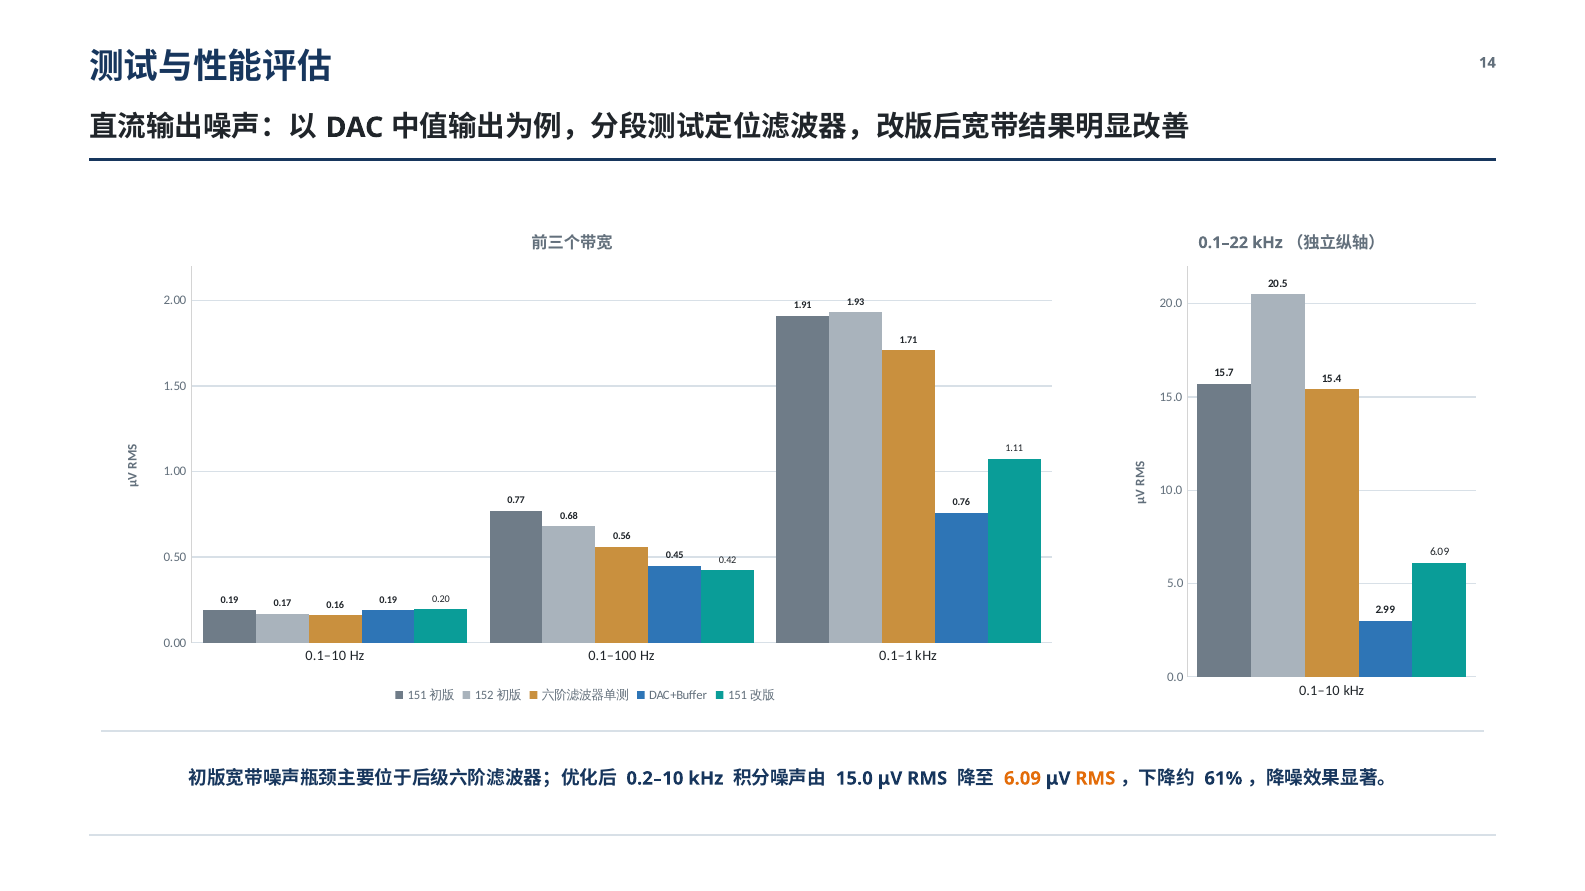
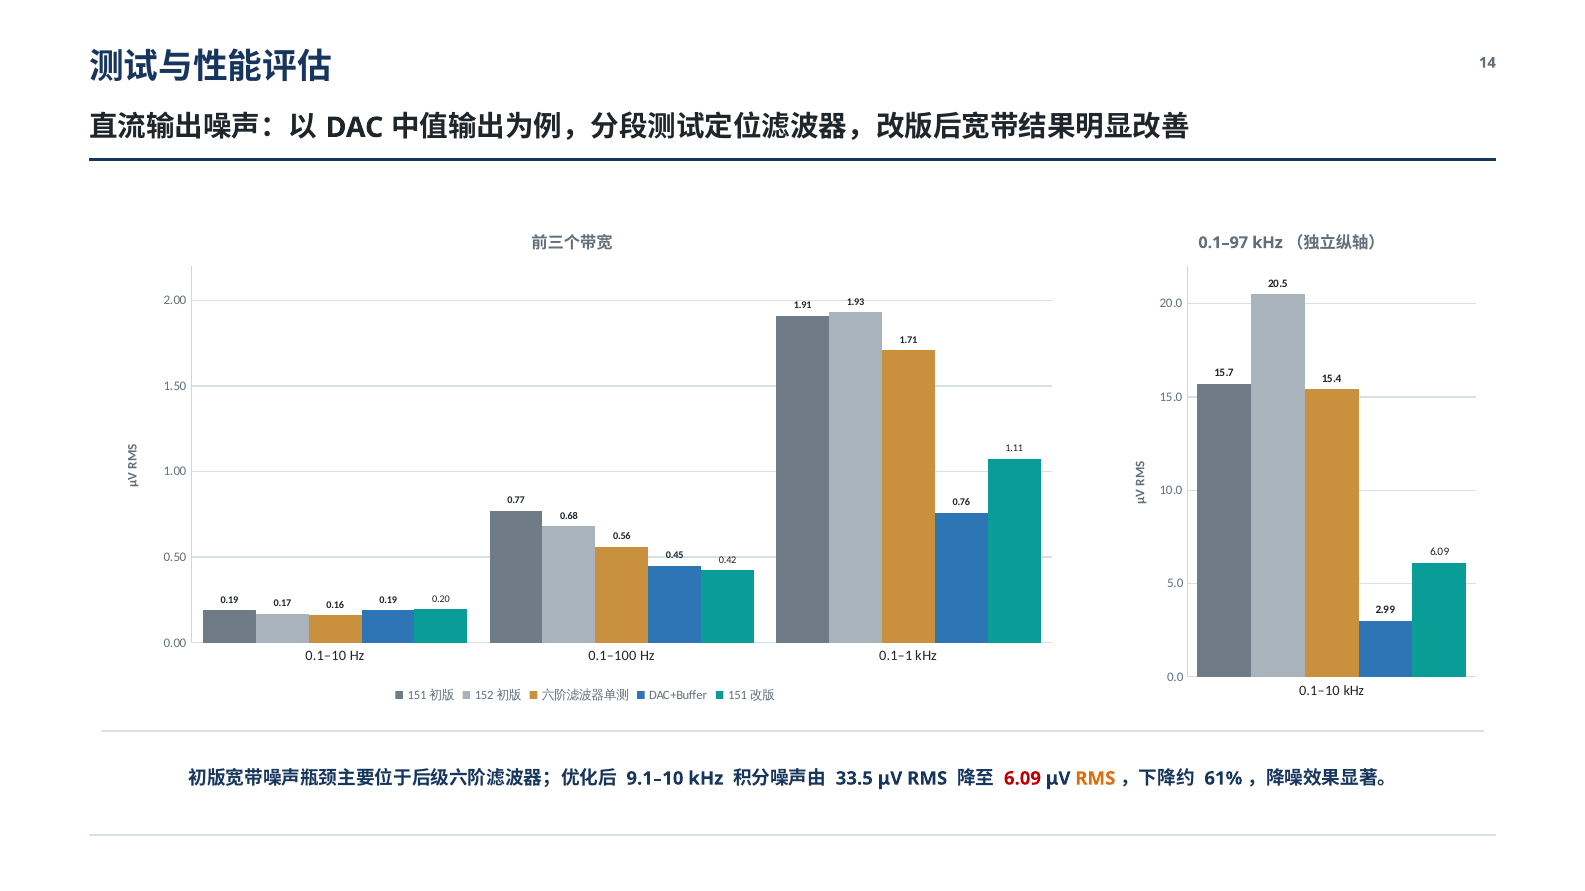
0.1–22: 0.1–22 -> 0.1–97
0.2–10: 0.2–10 -> 9.1–10
15.0 at (854, 779): 15.0 -> 33.5
6.09 at (1022, 779) colour: orange -> red
